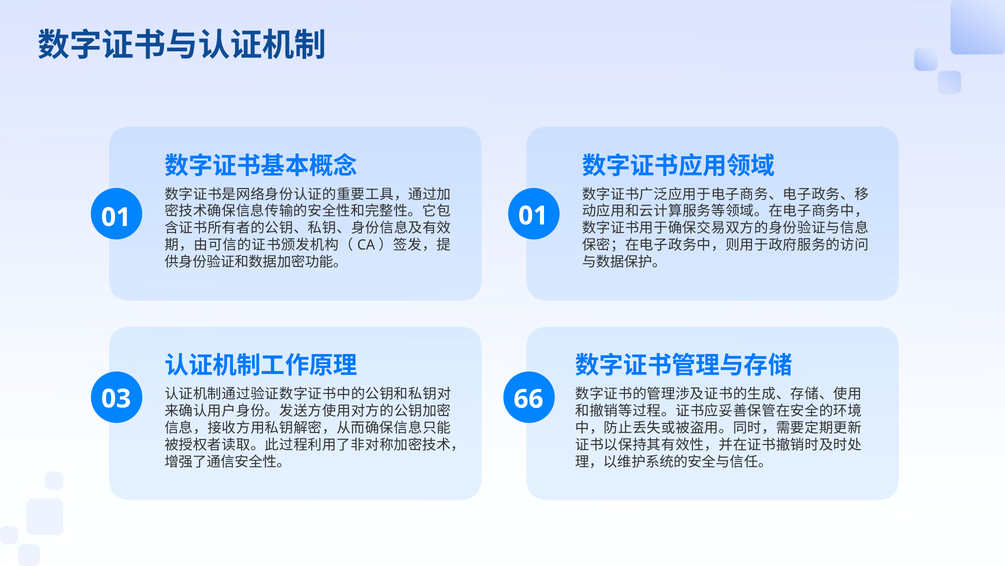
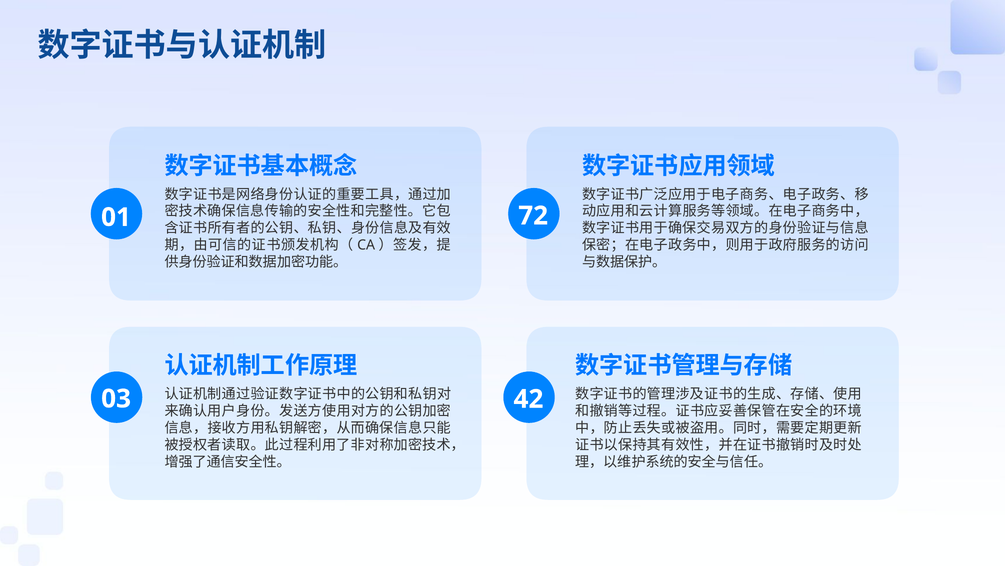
01 01: 01 -> 72
66: 66 -> 42
